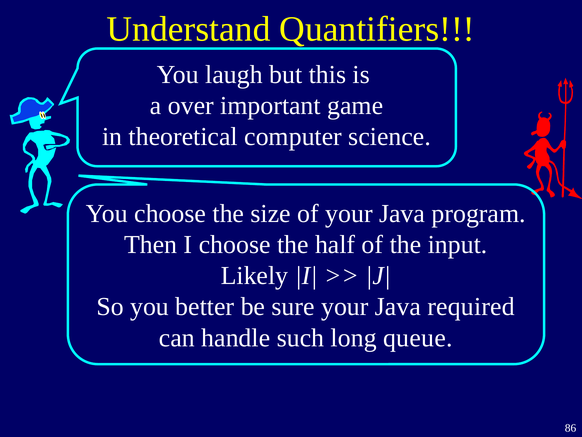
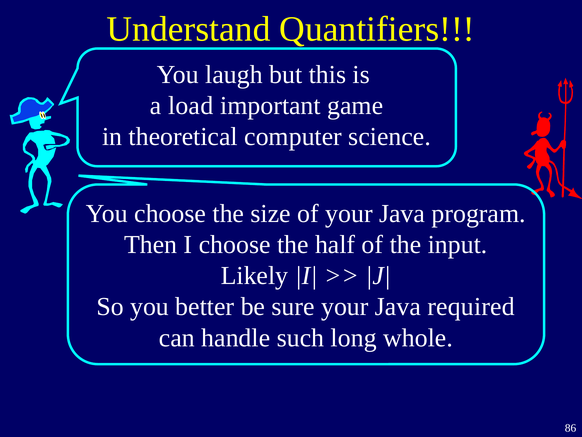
over: over -> load
queue: queue -> whole
